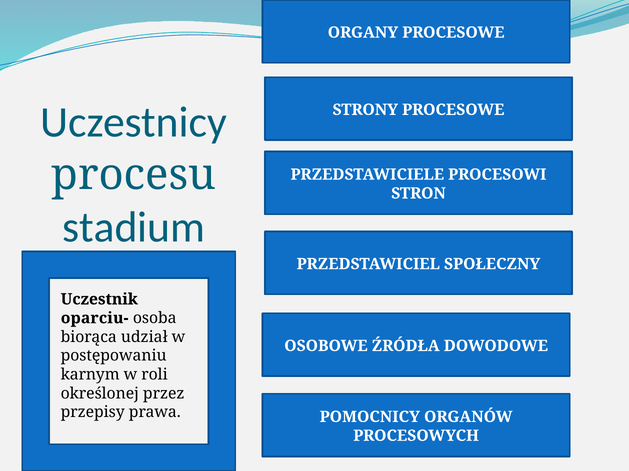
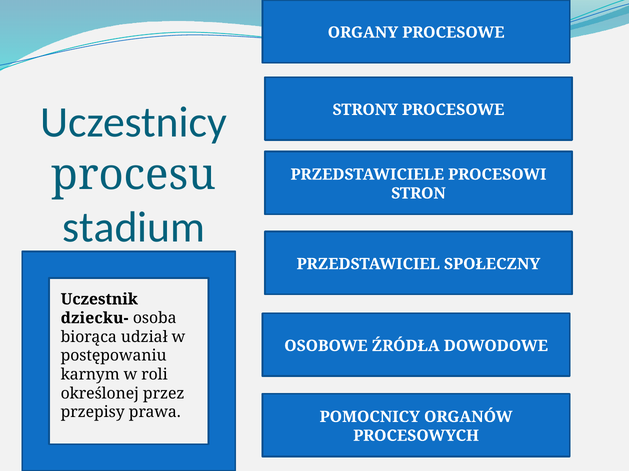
oparciu-: oparciu- -> dziecku-
